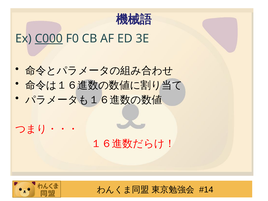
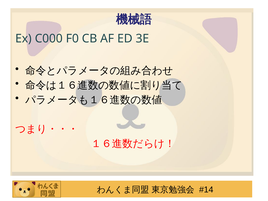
C000 underline: present -> none
